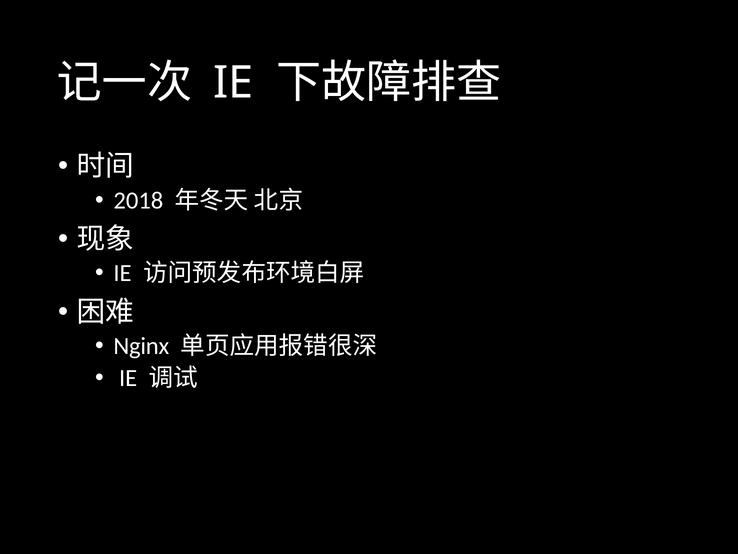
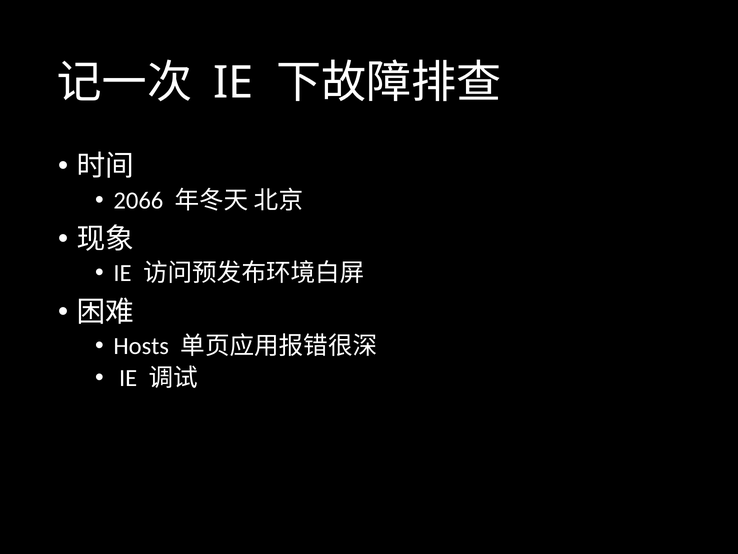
2018: 2018 -> 2066
Nginx: Nginx -> Hosts
